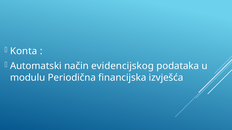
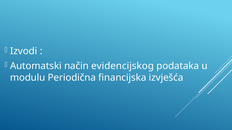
Konta: Konta -> Izvodi
